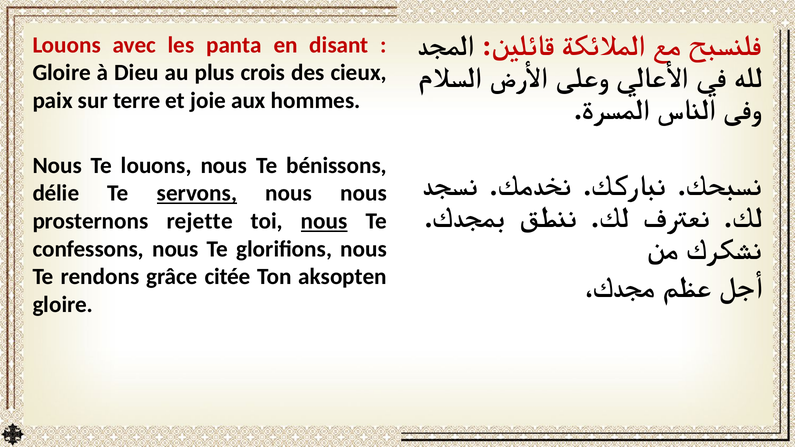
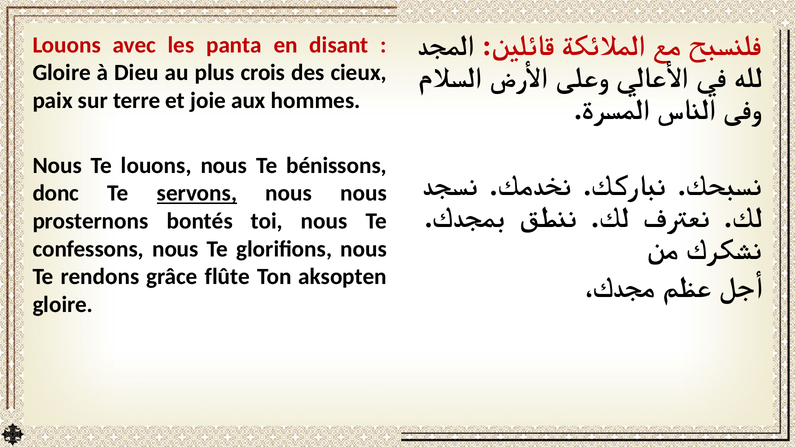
délie: délie -> donc
rejette: rejette -> bontés
nous at (324, 221) underline: present -> none
citée: citée -> flûte
